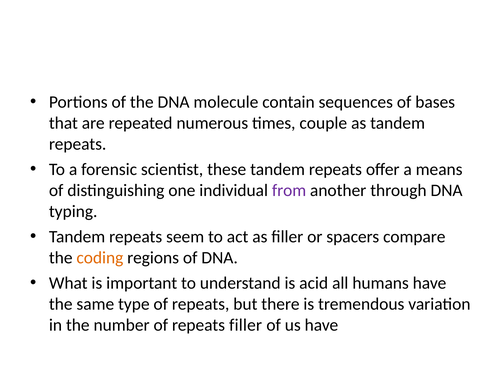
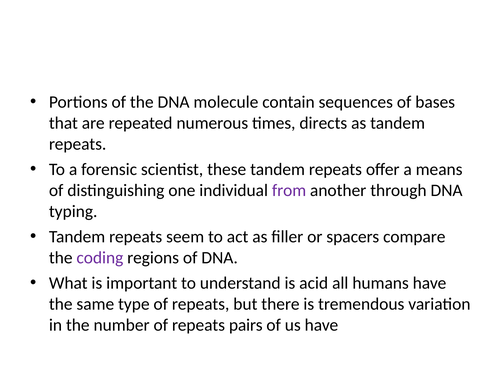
couple: couple -> directs
coding colour: orange -> purple
repeats filler: filler -> pairs
